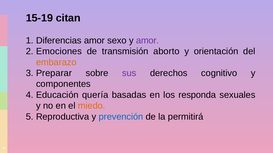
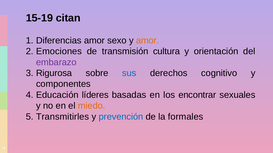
amor at (148, 41) colour: purple -> orange
aborto: aborto -> cultura
embarazo colour: orange -> purple
Preparar: Preparar -> Rigurosa
sus colour: purple -> blue
quería: quería -> líderes
responda: responda -> encontrar
Reproductiva: Reproductiva -> Transmitirles
permitirá: permitirá -> formales
